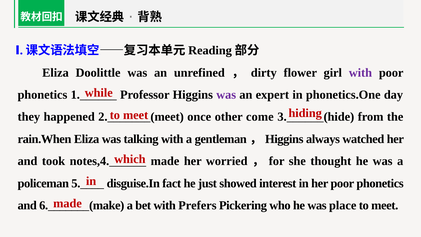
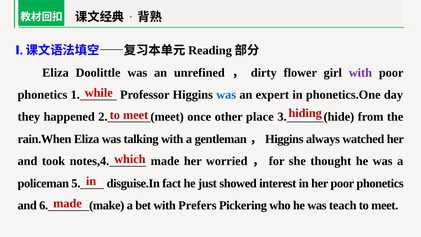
was at (226, 95) colour: purple -> blue
come: come -> place
place: place -> teach
